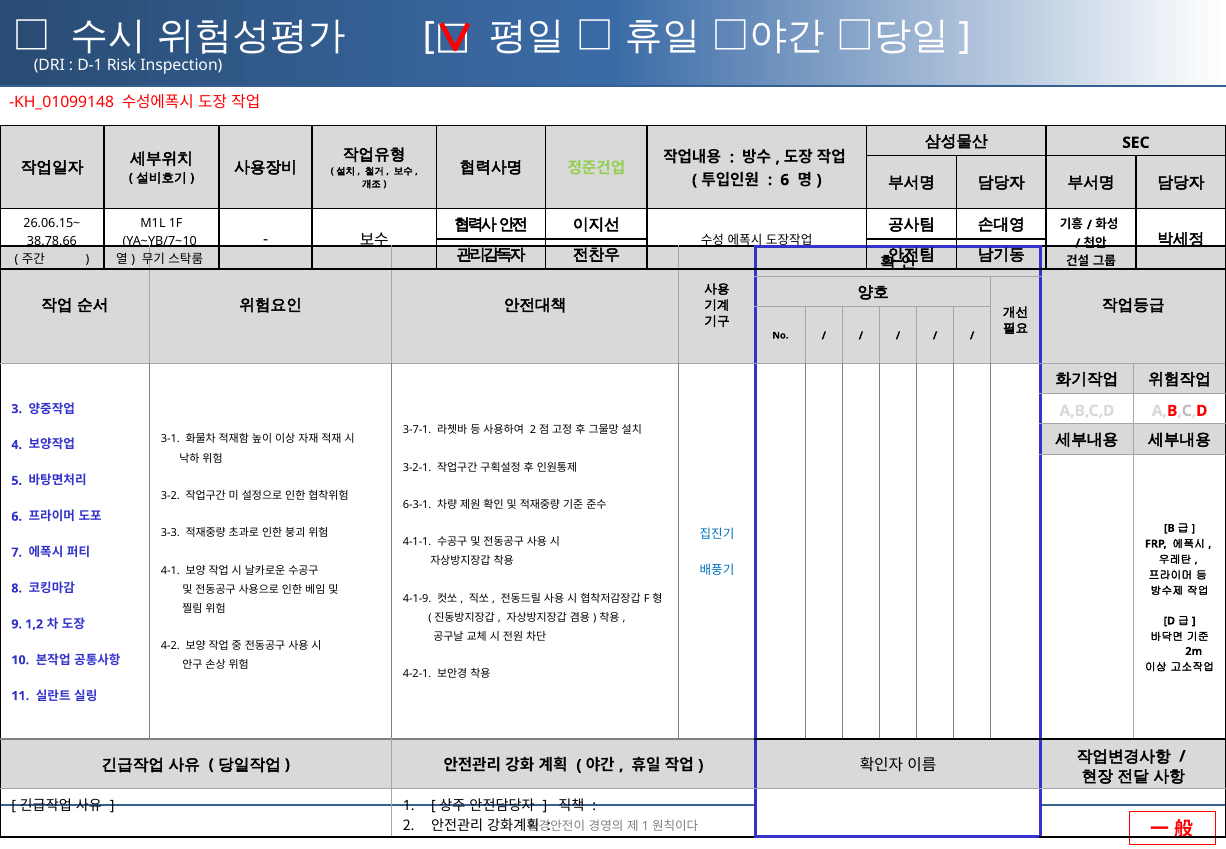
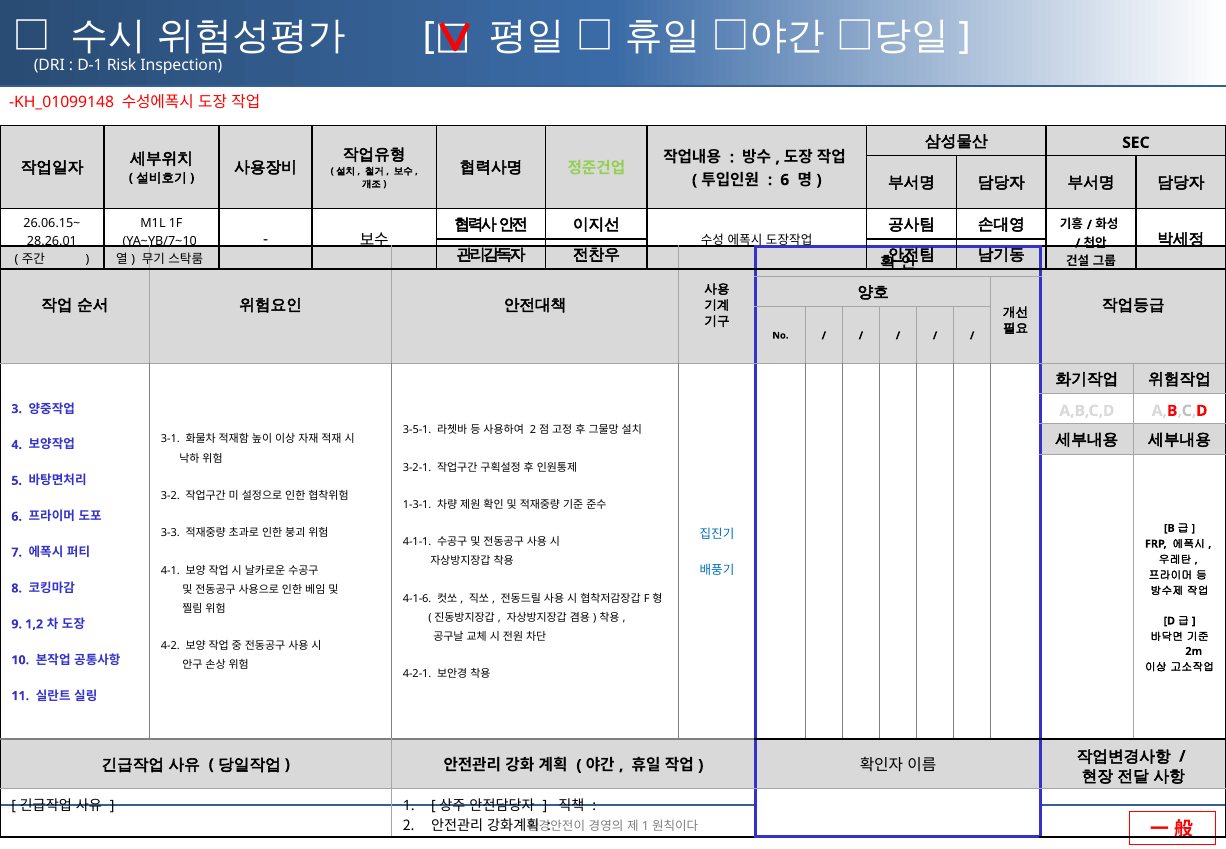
38.78.66: 38.78.66 -> 28.26.01
3-7-1: 3-7-1 -> 3-5-1
6-3-1: 6-3-1 -> 1-3-1
4-1-9: 4-1-9 -> 4-1-6
